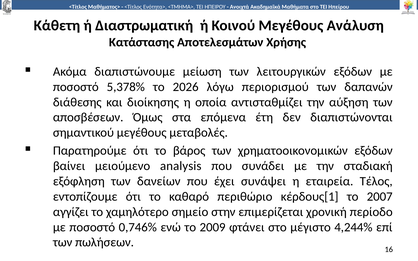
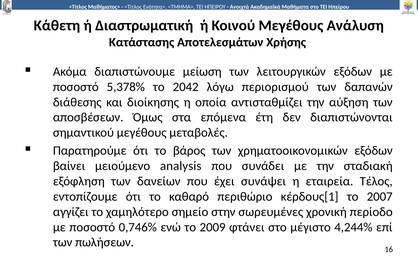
2026: 2026 -> 2042
επιμερίζεται: επιμερίζεται -> σωρευμένες
